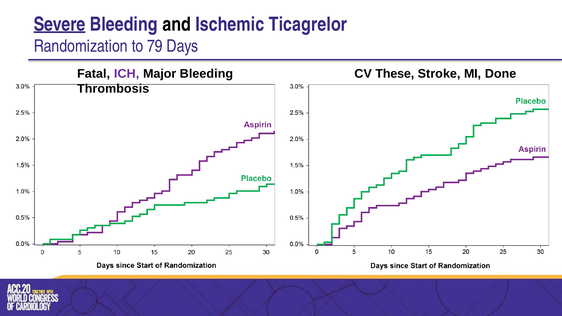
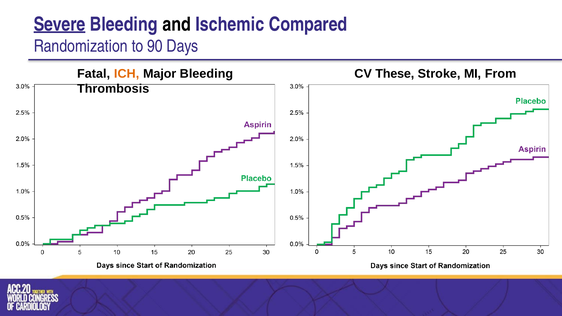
Ticagrelor: Ticagrelor -> Compared
79: 79 -> 90
ICH colour: purple -> orange
Done: Done -> From
